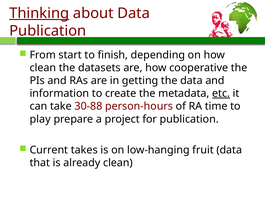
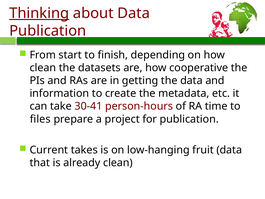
etc underline: present -> none
30-88: 30-88 -> 30-41
play: play -> files
